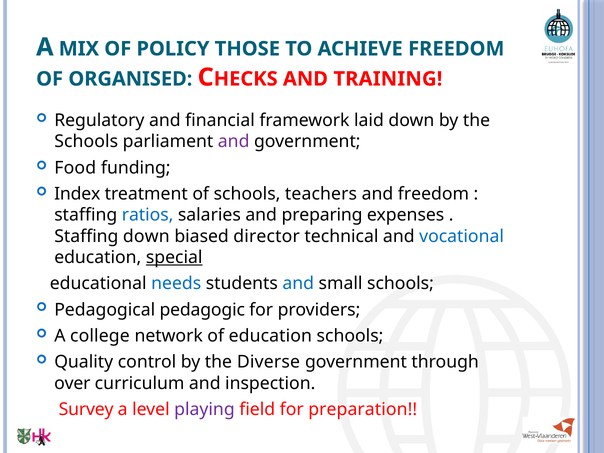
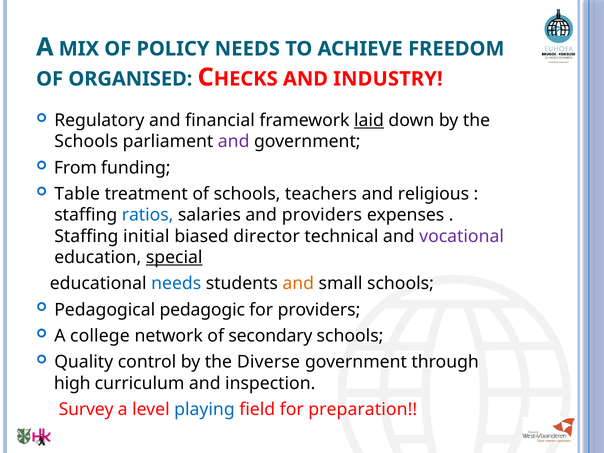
POLICY THOSE: THOSE -> NEEDS
TRAINING: TRAINING -> INDUSTRY
laid underline: none -> present
Food: Food -> From
Index: Index -> Table
and freedom: freedom -> religious
and preparing: preparing -> providers
Staffing down: down -> initial
vocational colour: blue -> purple
and at (298, 284) colour: blue -> orange
of education: education -> secondary
over: over -> high
playing colour: purple -> blue
